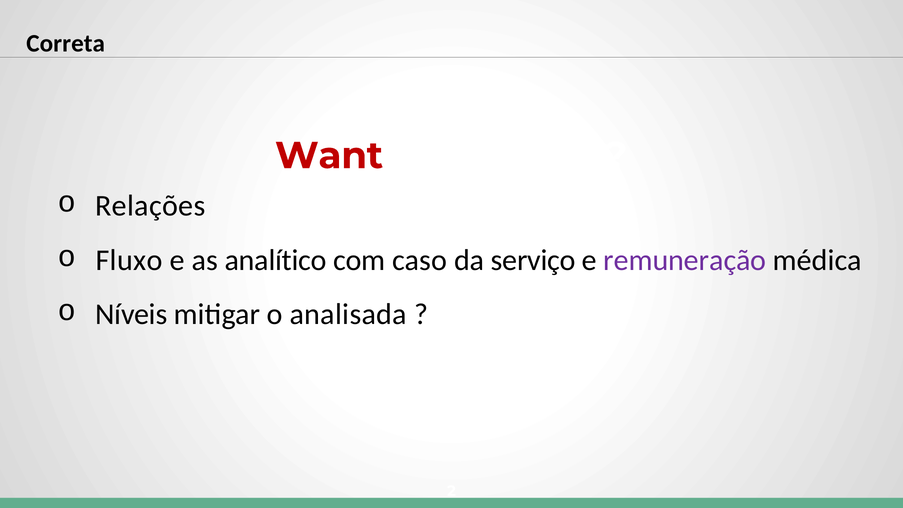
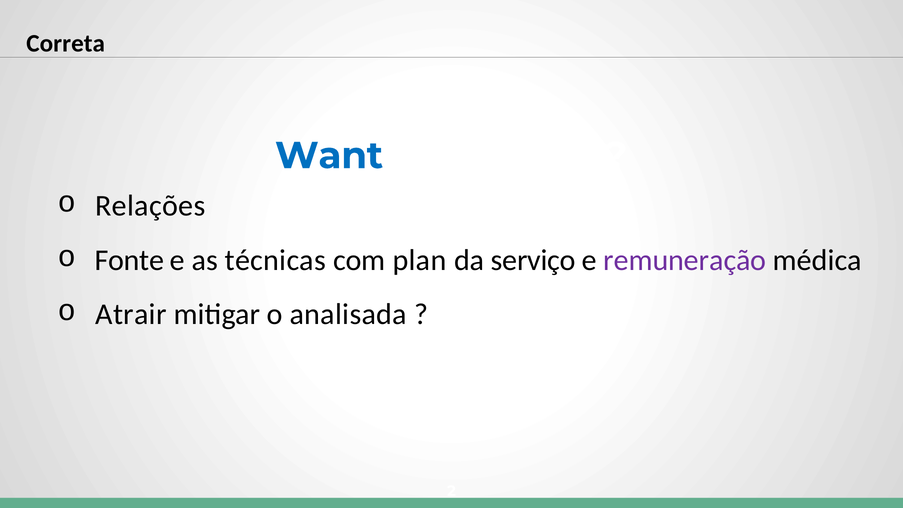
Want colour: red -> blue
Fluxo: Fluxo -> Fonte
analítico: analítico -> técnicas
caso: caso -> plan
Níveis: Níveis -> Atrair
